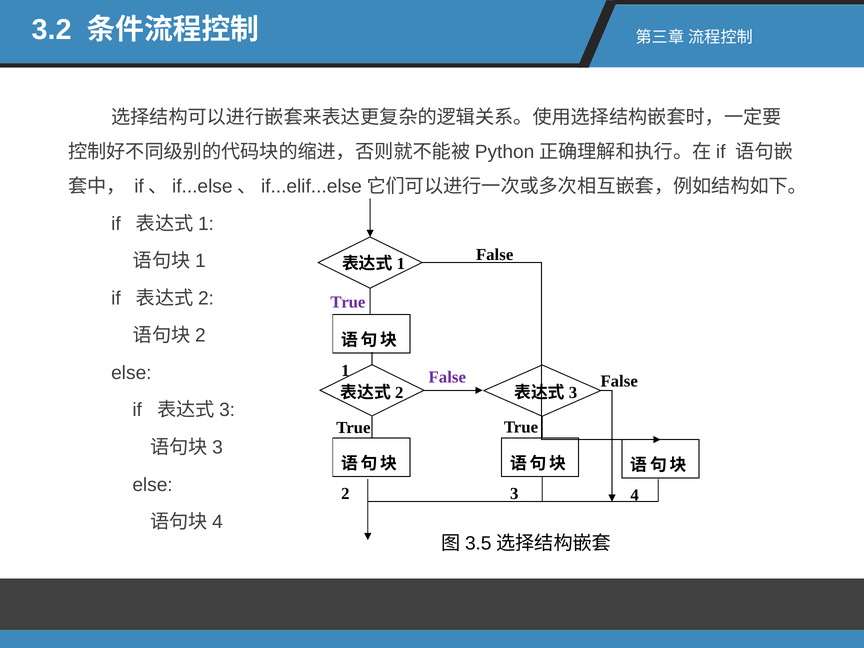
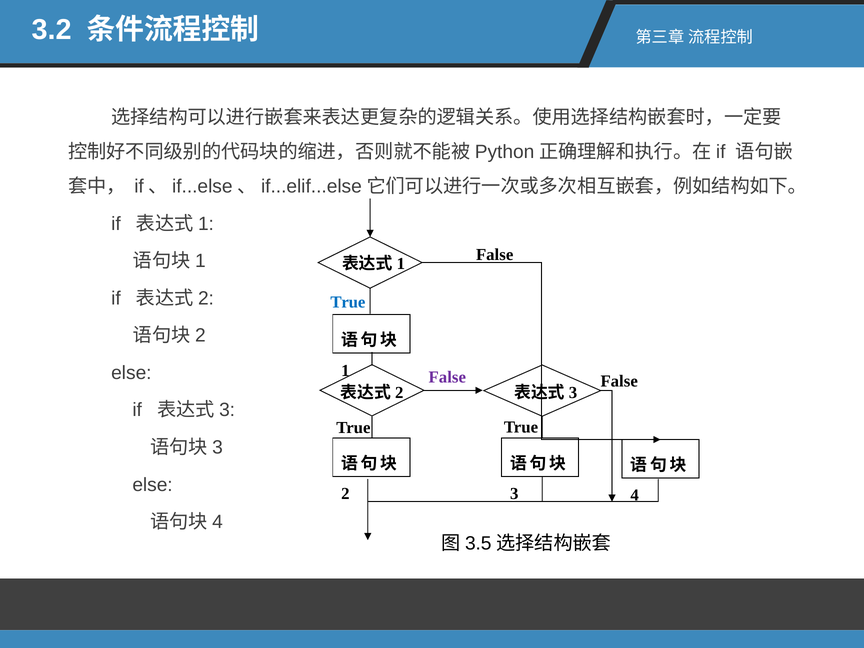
True at (348, 302) colour: purple -> blue
